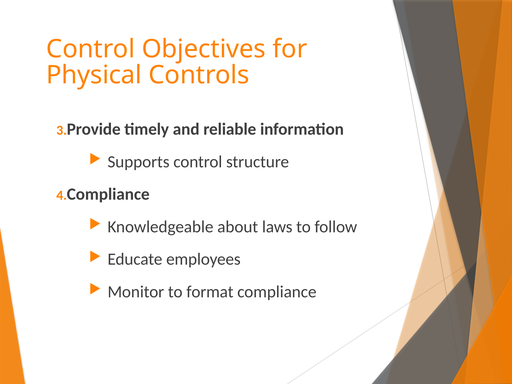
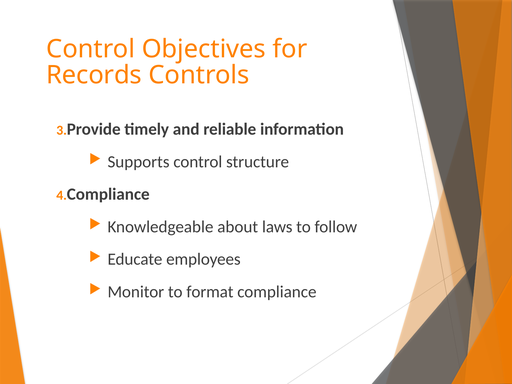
Physical: Physical -> Records
